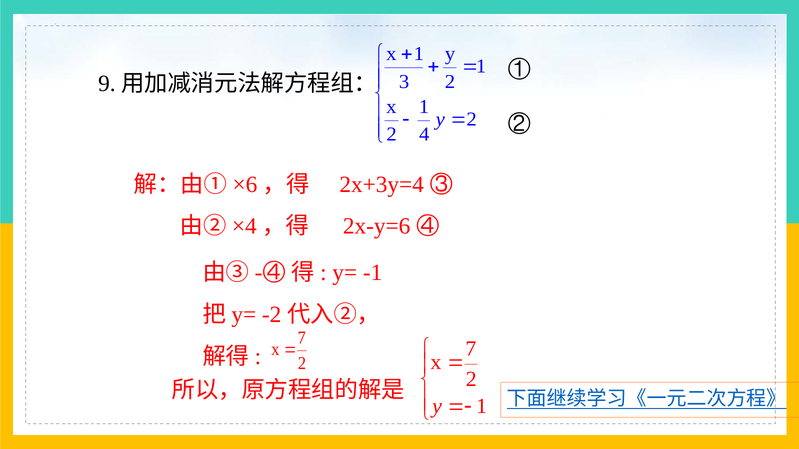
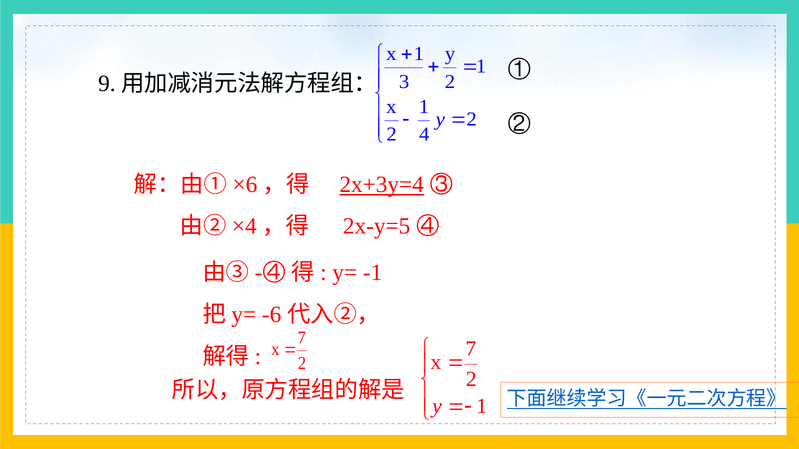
2x+3y=4 underline: none -> present
2x-y=6: 2x-y=6 -> 2x-y=5
-2: -2 -> -6
